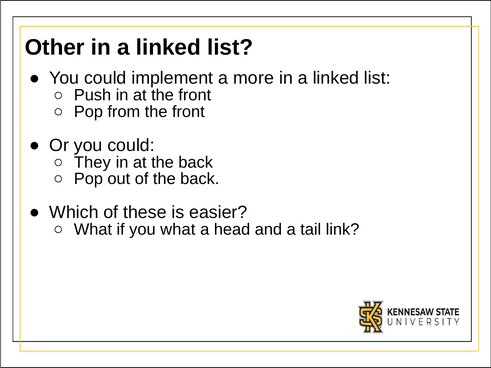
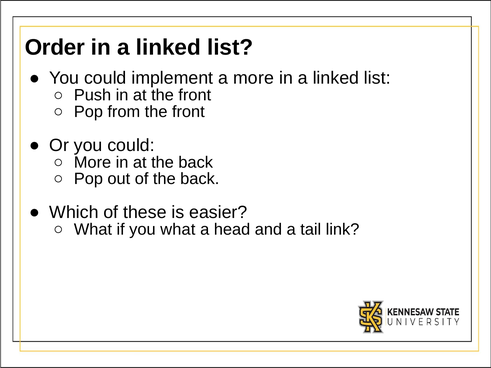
Other: Other -> Order
They at (92, 162): They -> More
